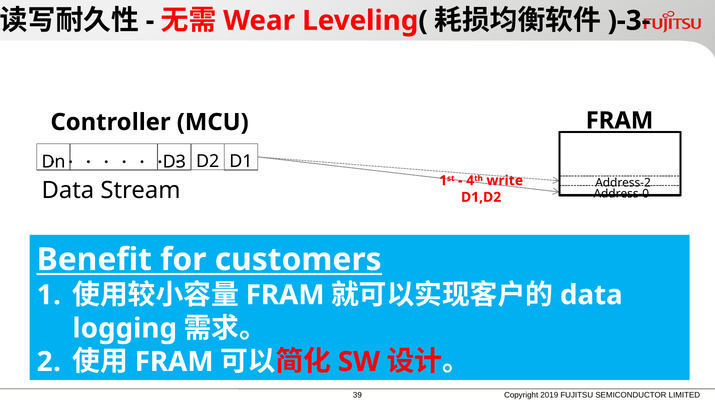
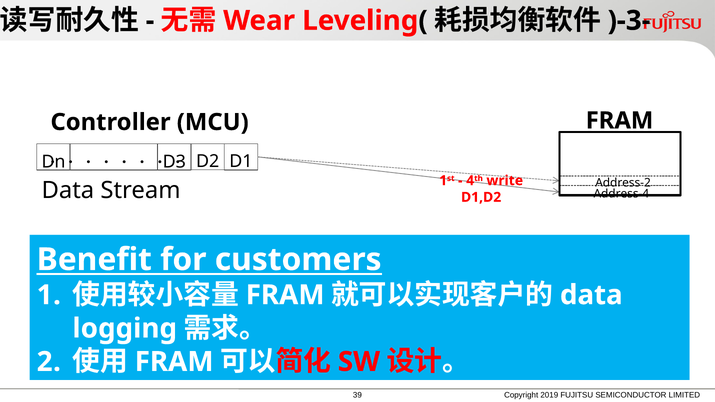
Address-0: Address-0 -> Address-4
